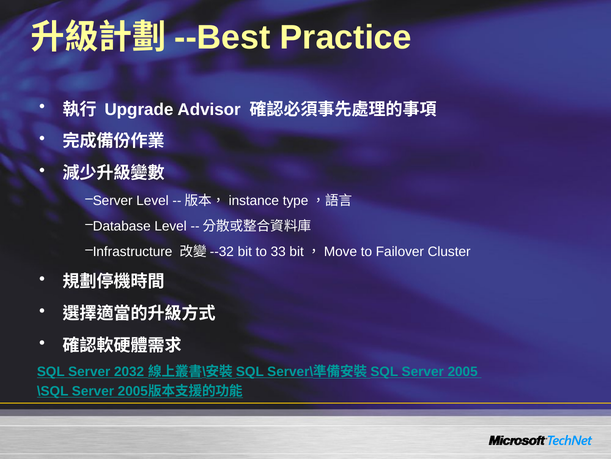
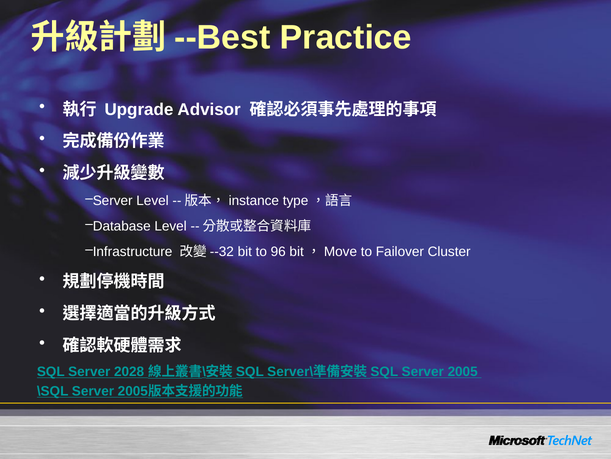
33: 33 -> 96
2032: 2032 -> 2028
